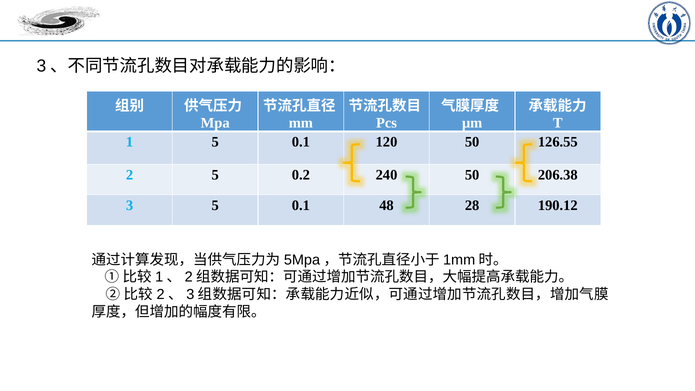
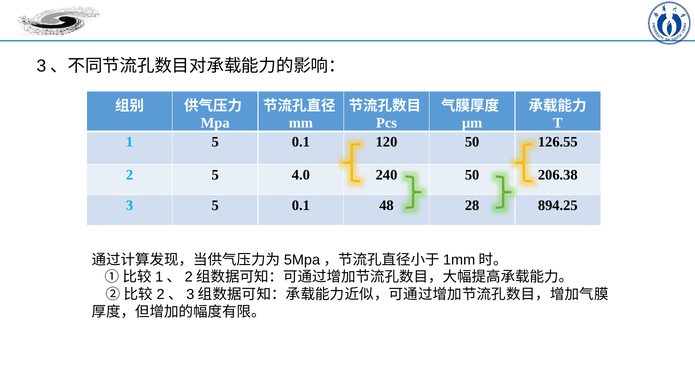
0.2: 0.2 -> 4.0
190.12: 190.12 -> 894.25
